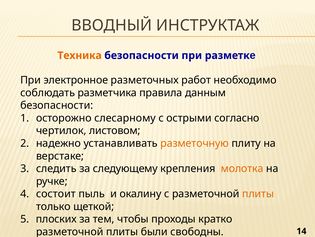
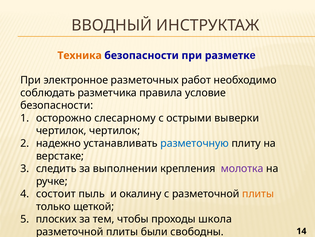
данным: данным -> условие
согласно: согласно -> выверки
чертилок листовом: листовом -> чертилок
разметочную colour: orange -> blue
следующему: следующему -> выполнении
молотка colour: orange -> purple
кратко: кратко -> школа
